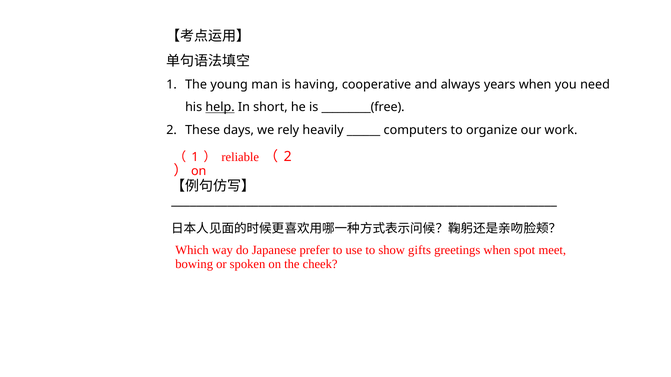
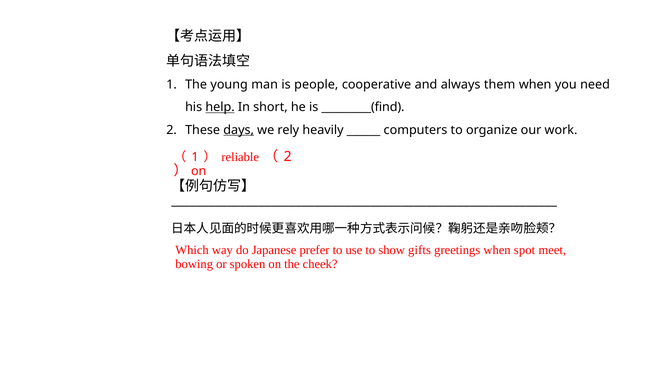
having: having -> people
years: years -> them
_________(free: _________(free -> _________(find
days underline: none -> present
